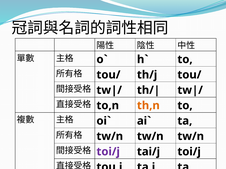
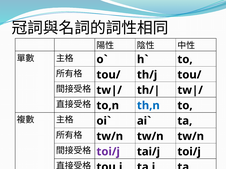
th,n colour: orange -> blue
